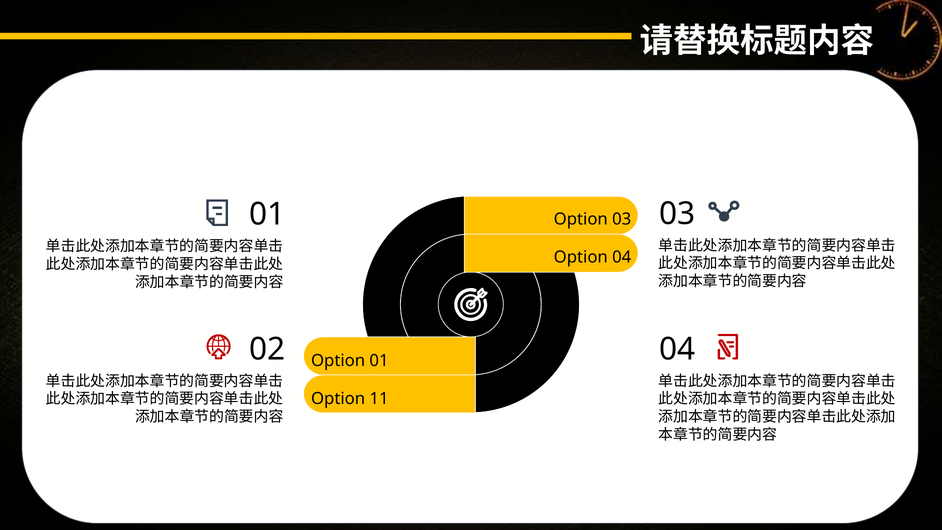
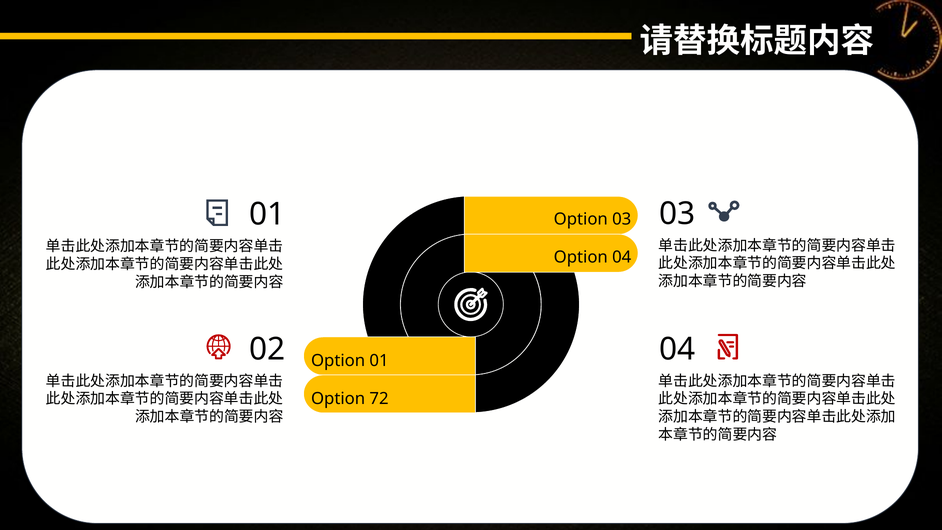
11: 11 -> 72
